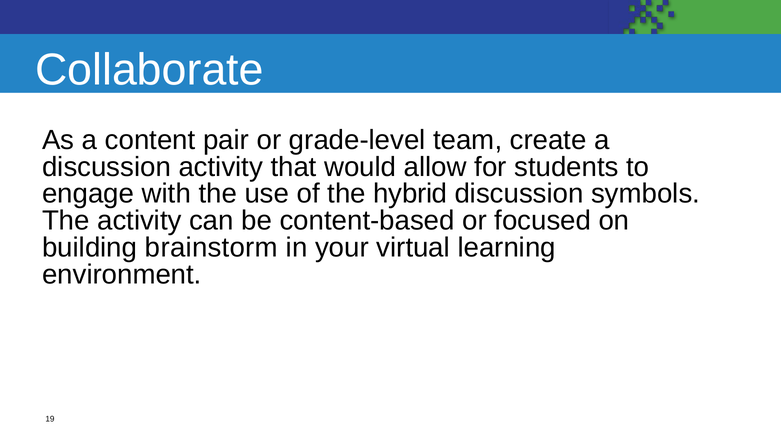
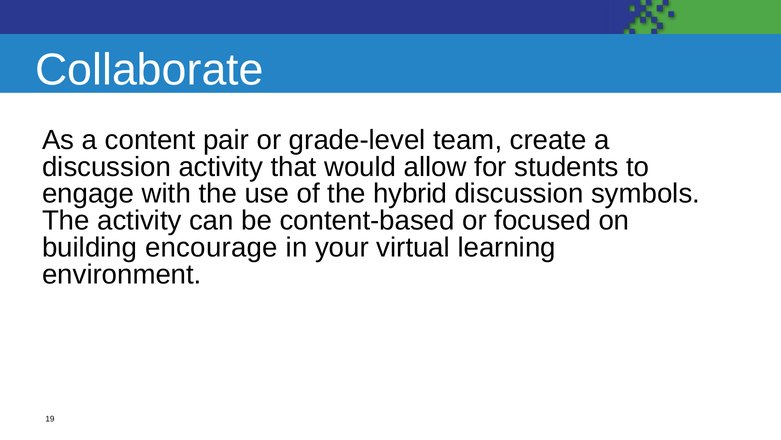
brainstorm: brainstorm -> encourage
